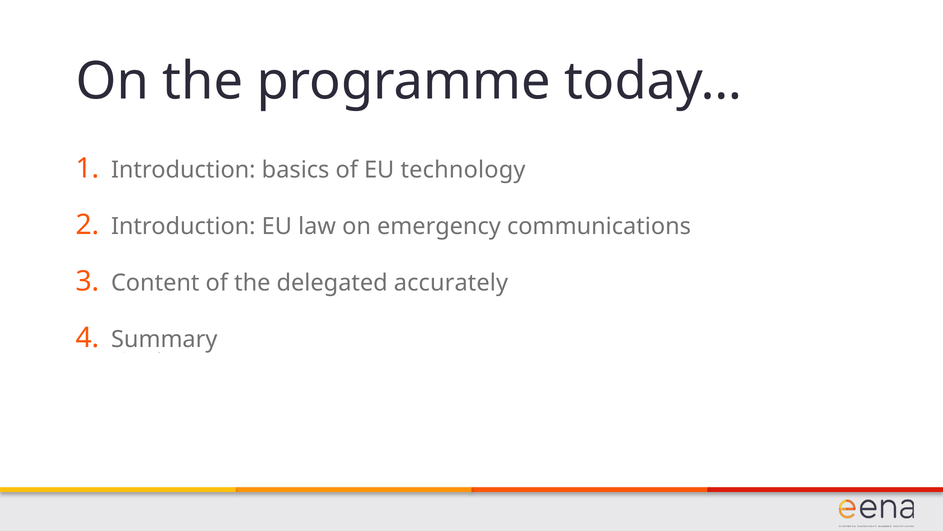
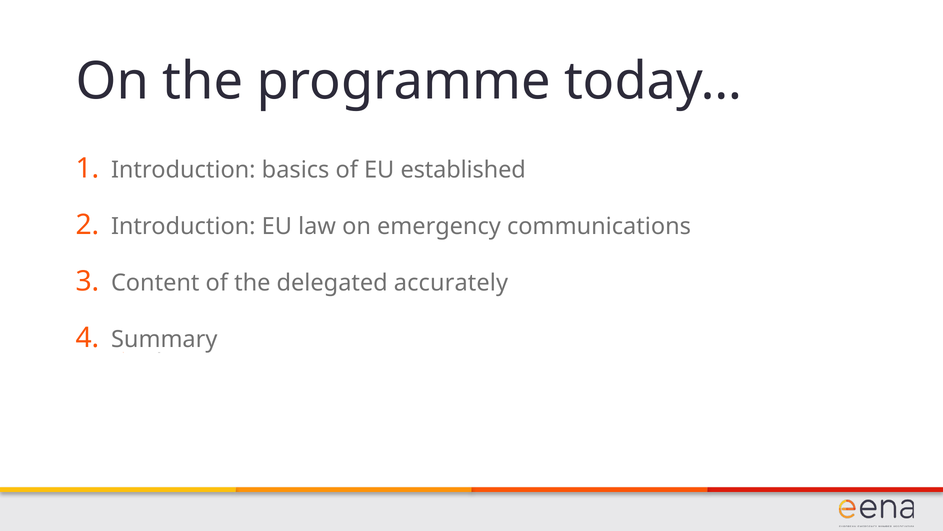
technology: technology -> established
